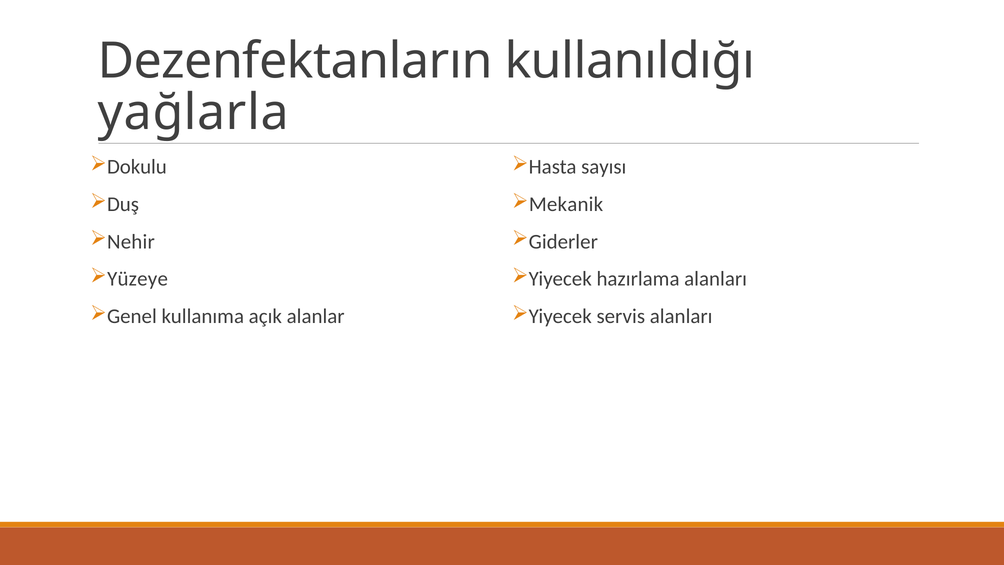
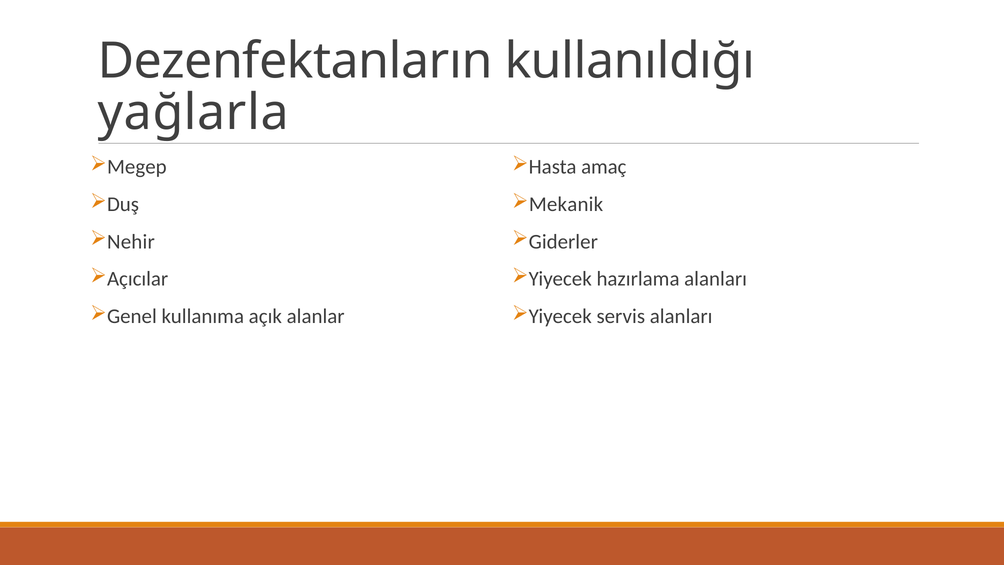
Dokulu: Dokulu -> Megep
sayısı: sayısı -> amaç
Yüzeye: Yüzeye -> Açıcılar
